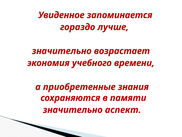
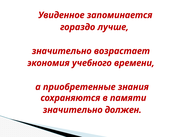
аспект: аспект -> должен
